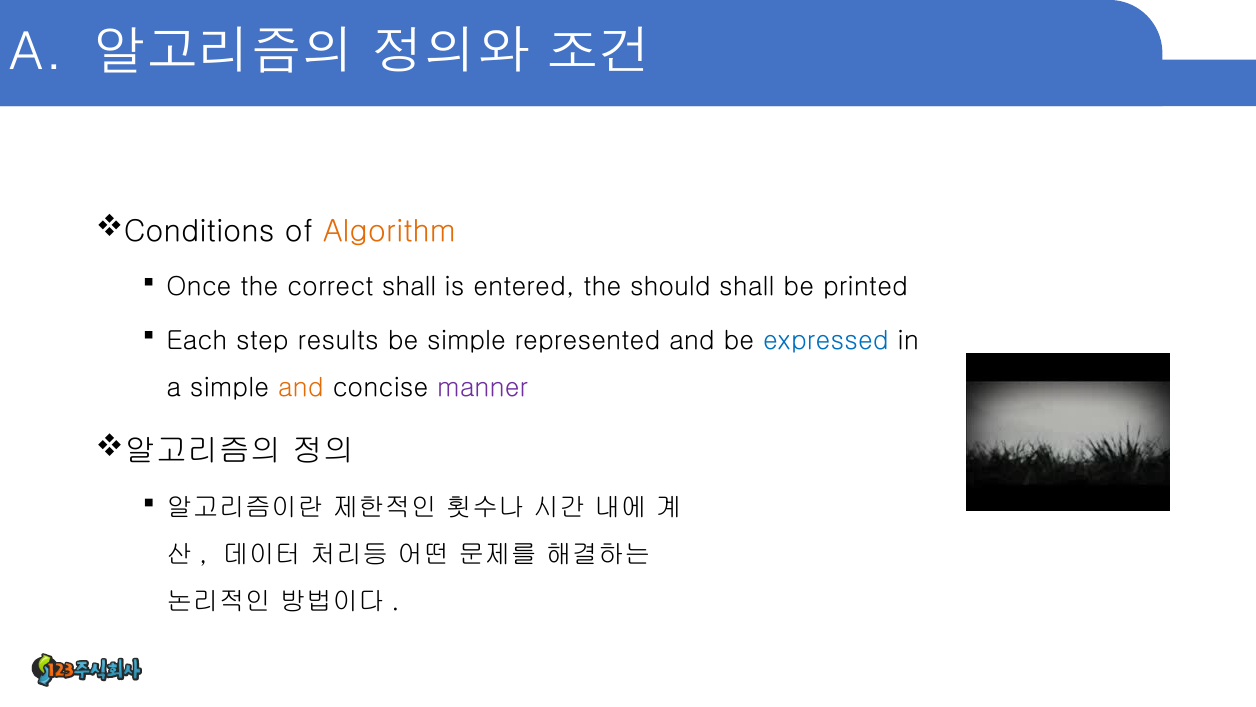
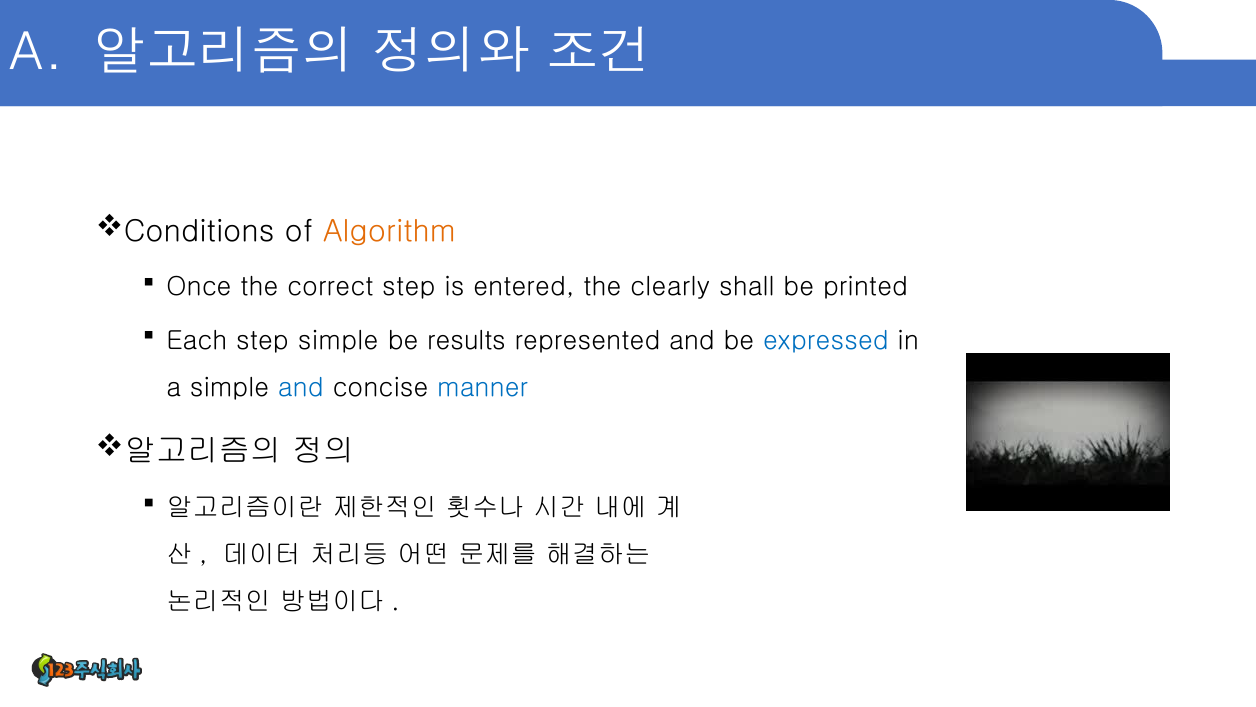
correct shall: shall -> step
should: should -> clearly
step results: results -> simple
be simple: simple -> results
and at (301, 387) colour: orange -> blue
manner colour: purple -> blue
